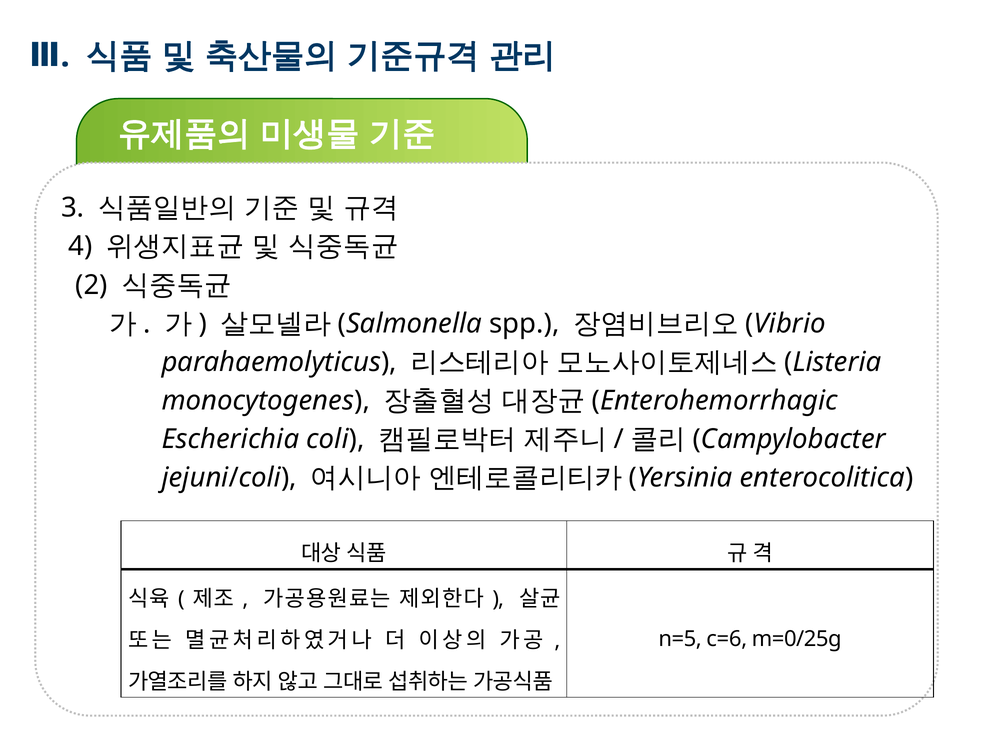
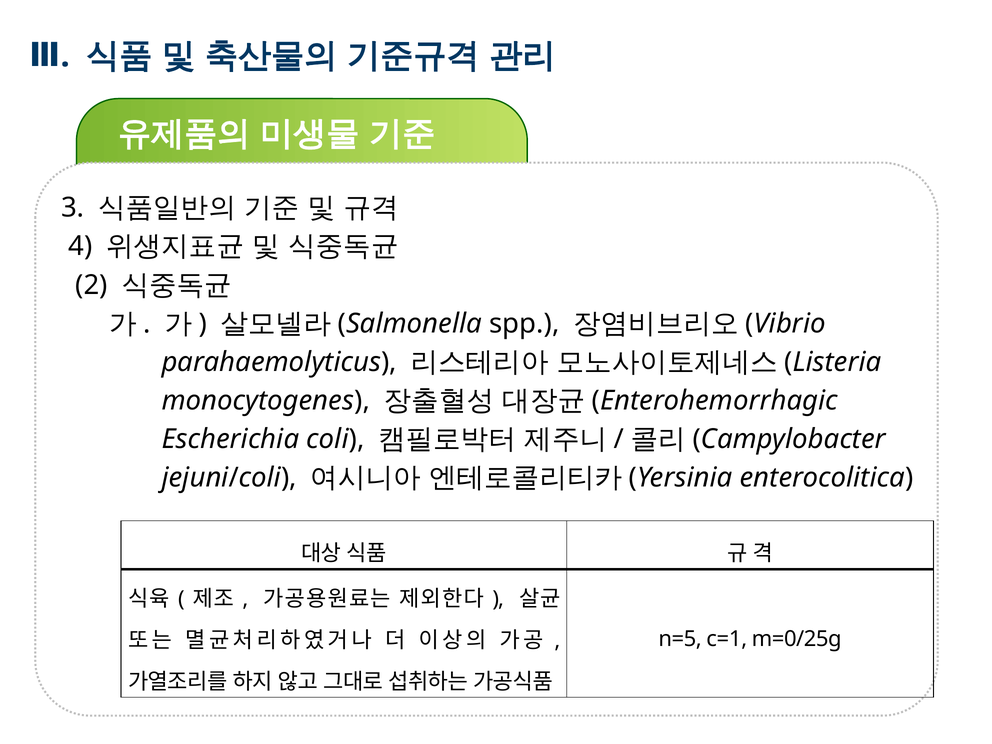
c=6: c=6 -> c=1
